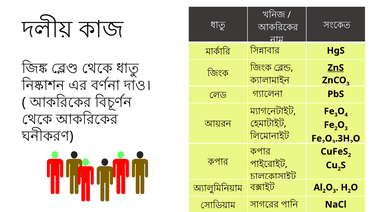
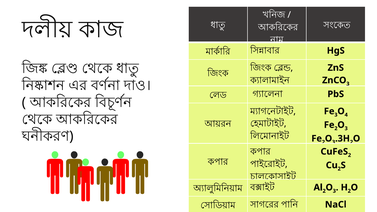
ZnS underline: present -> none
